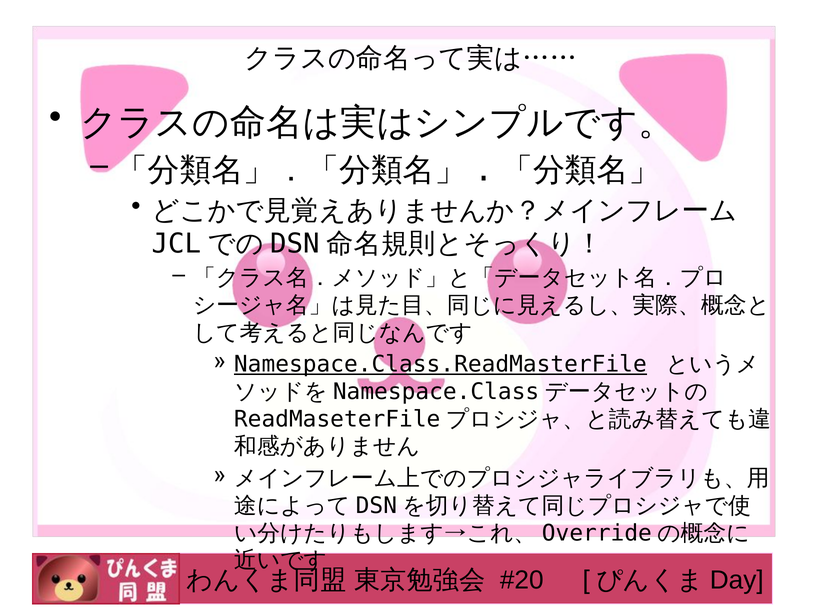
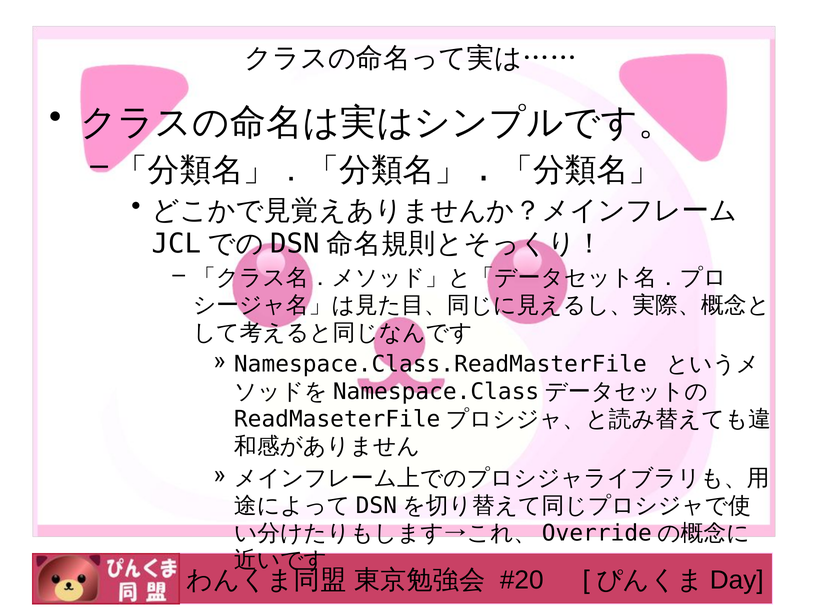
Namespace.Class.ReadMasterFile underline: present -> none
